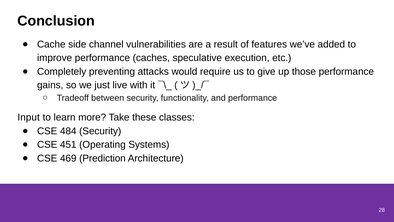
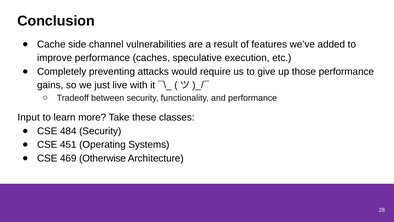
Prediction: Prediction -> Otherwise
